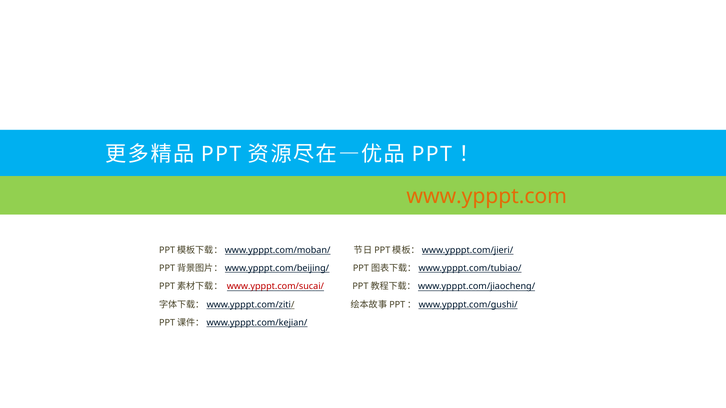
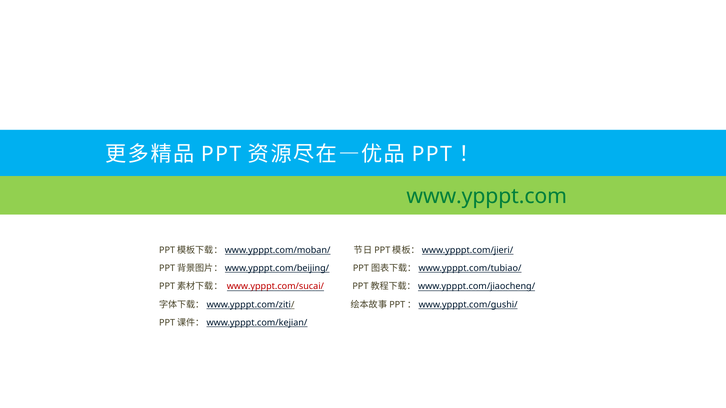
www.ypppt.com colour: orange -> green
